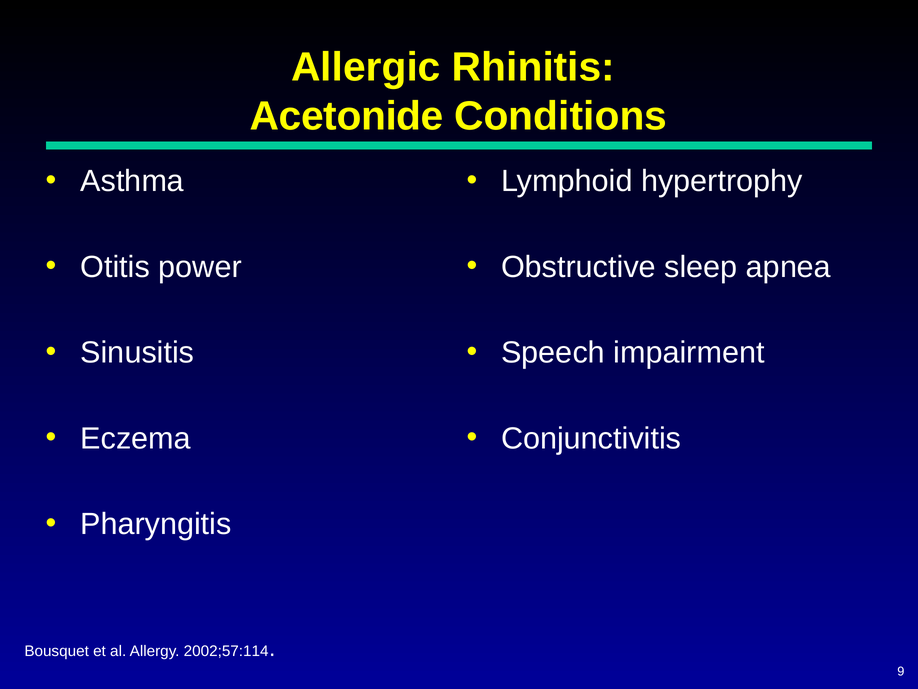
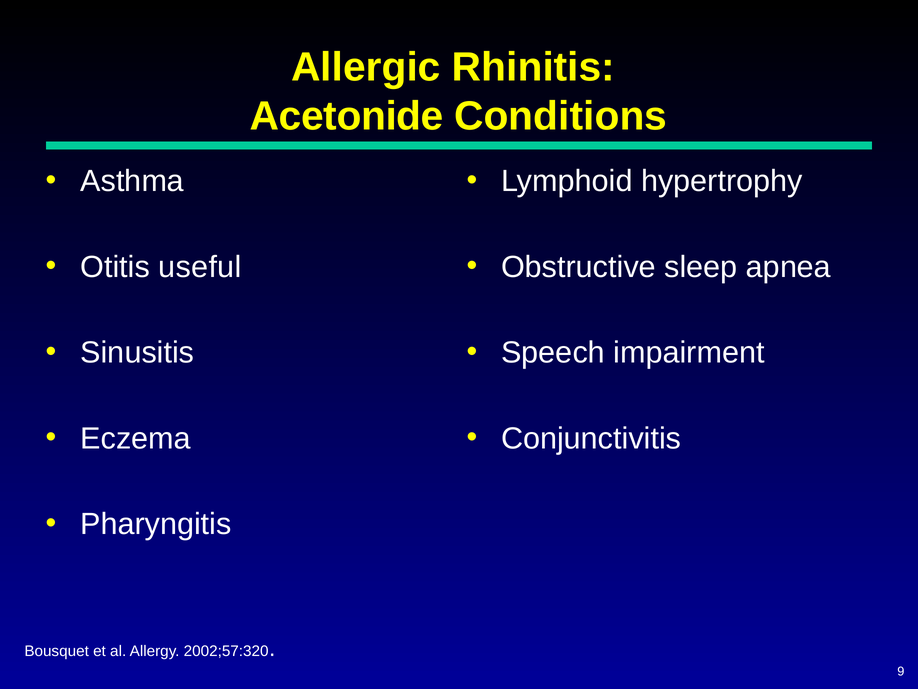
power: power -> useful
2002;57:114: 2002;57:114 -> 2002;57:320
